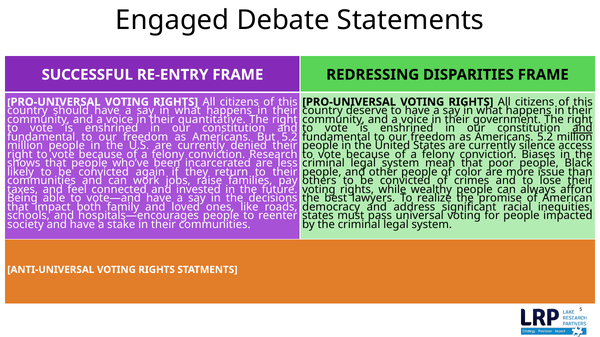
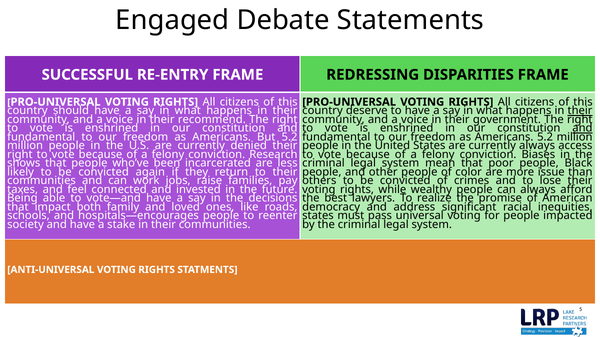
their at (580, 111) underline: none -> present
quantitative: quantitative -> recommend
currently silence: silence -> always
